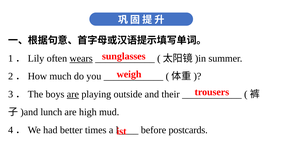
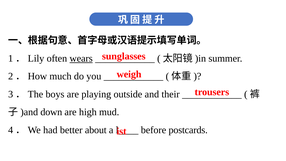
are at (73, 94) underline: present -> none
lunch: lunch -> down
times: times -> about
